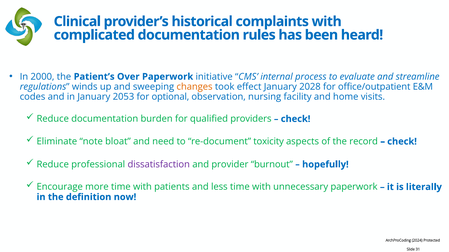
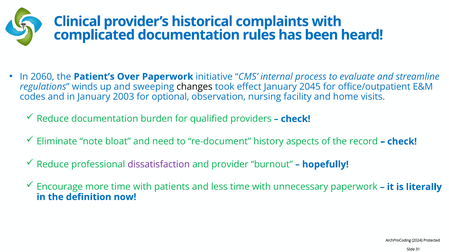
2000: 2000 -> 2060
changes colour: orange -> black
2028: 2028 -> 2045
2053: 2053 -> 2003
toxicity: toxicity -> history
